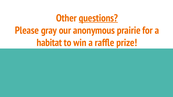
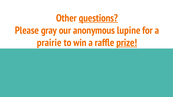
prairie: prairie -> lupine
habitat: habitat -> prairie
prize underline: none -> present
